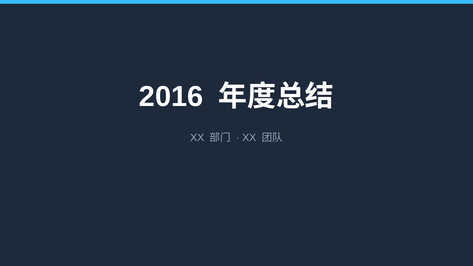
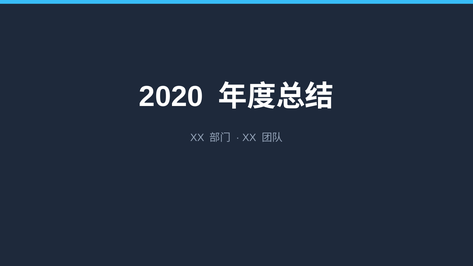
2016: 2016 -> 2020
